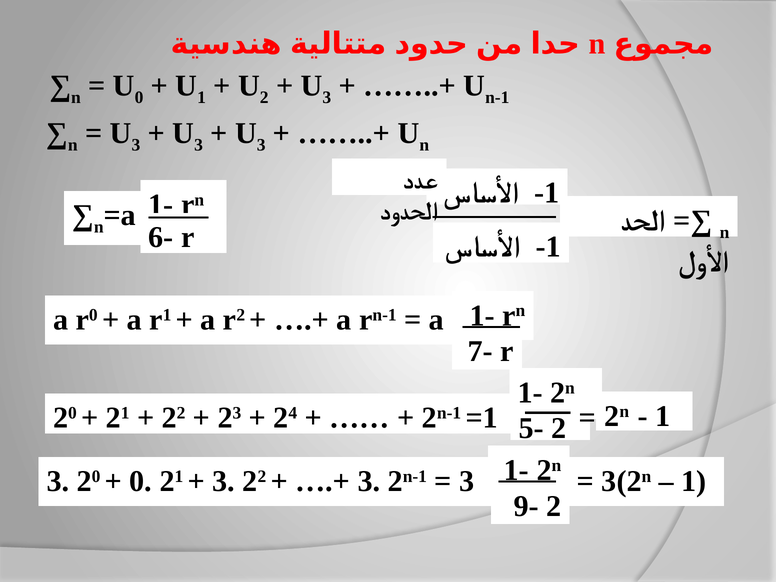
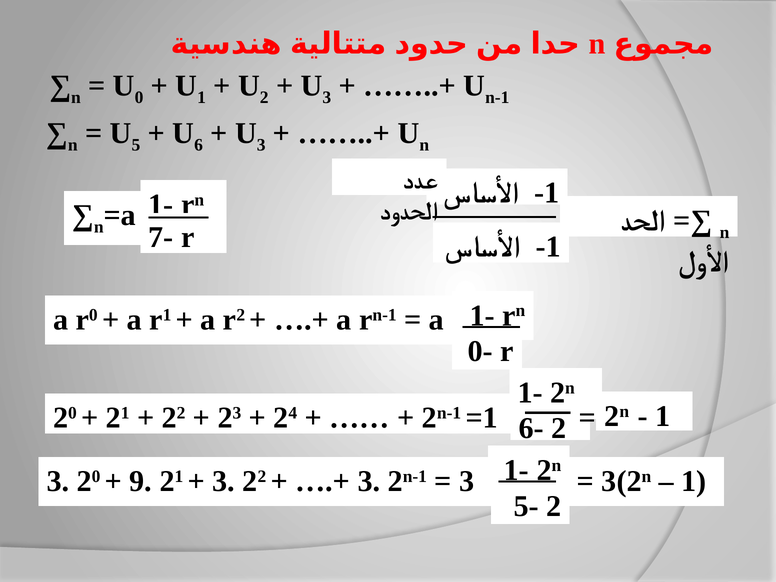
3 at (136, 145): 3 -> 5
3 at (199, 145): 3 -> 6
6-: 6- -> 7-
7-: 7- -> 0-
5-: 5- -> 6-
0 at (141, 481): 0 -> 9
9-: 9- -> 5-
